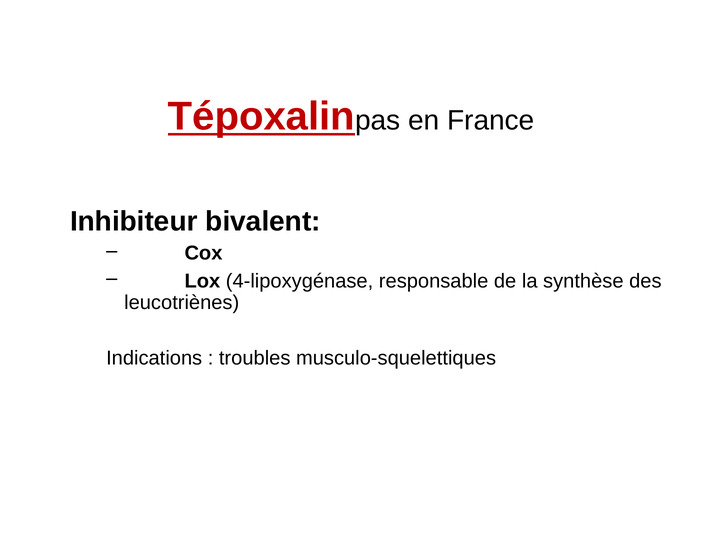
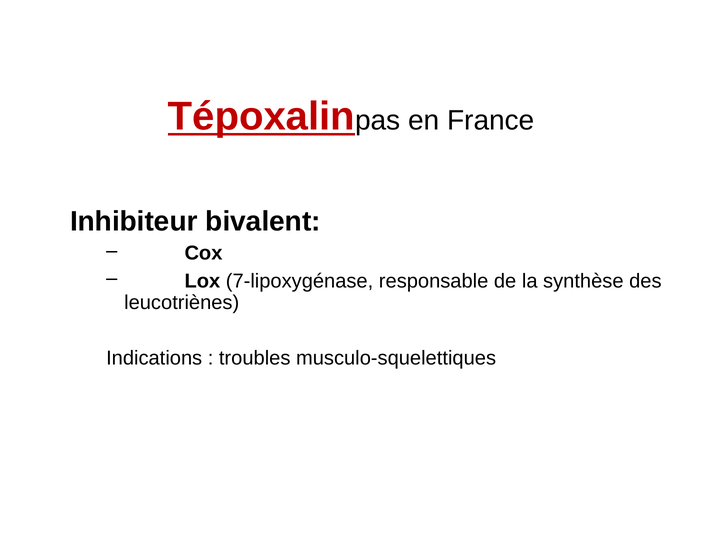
4-lipoxygénase: 4-lipoxygénase -> 7-lipoxygénase
